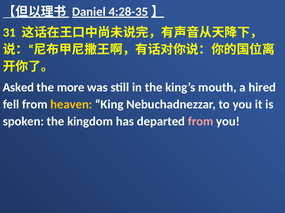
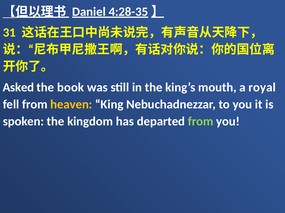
more: more -> book
hired: hired -> royal
from at (201, 122) colour: pink -> light green
